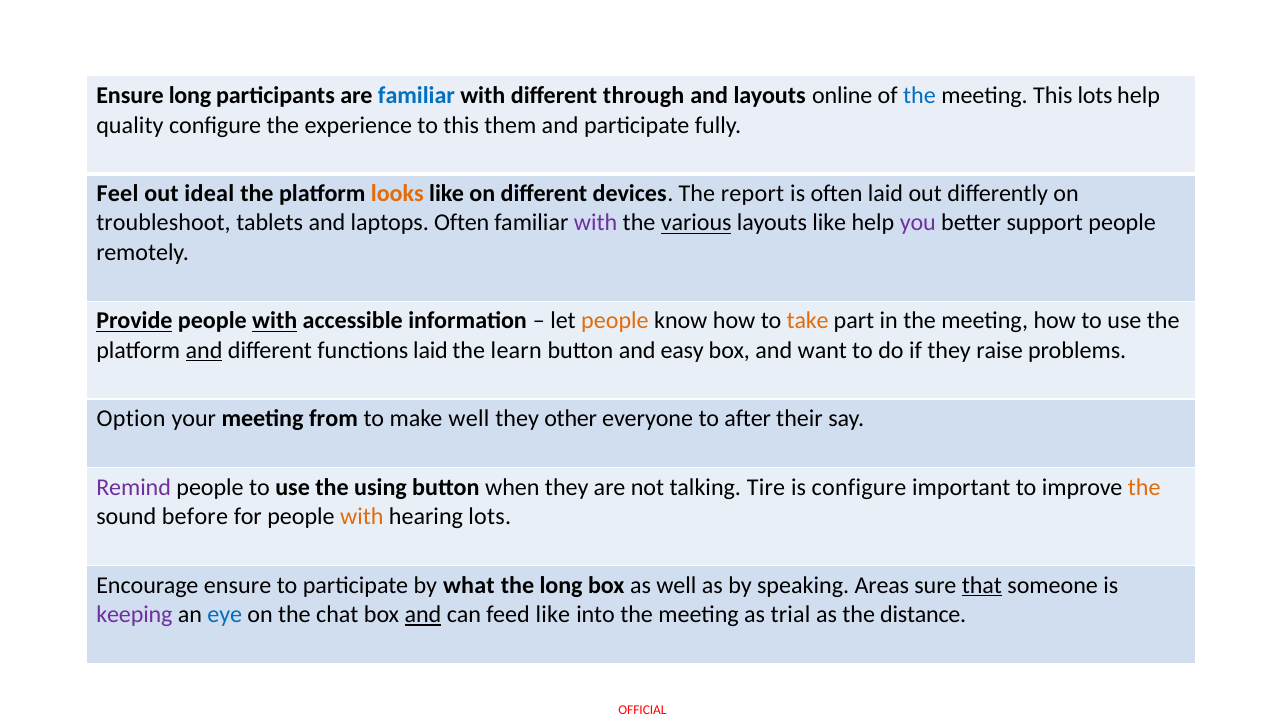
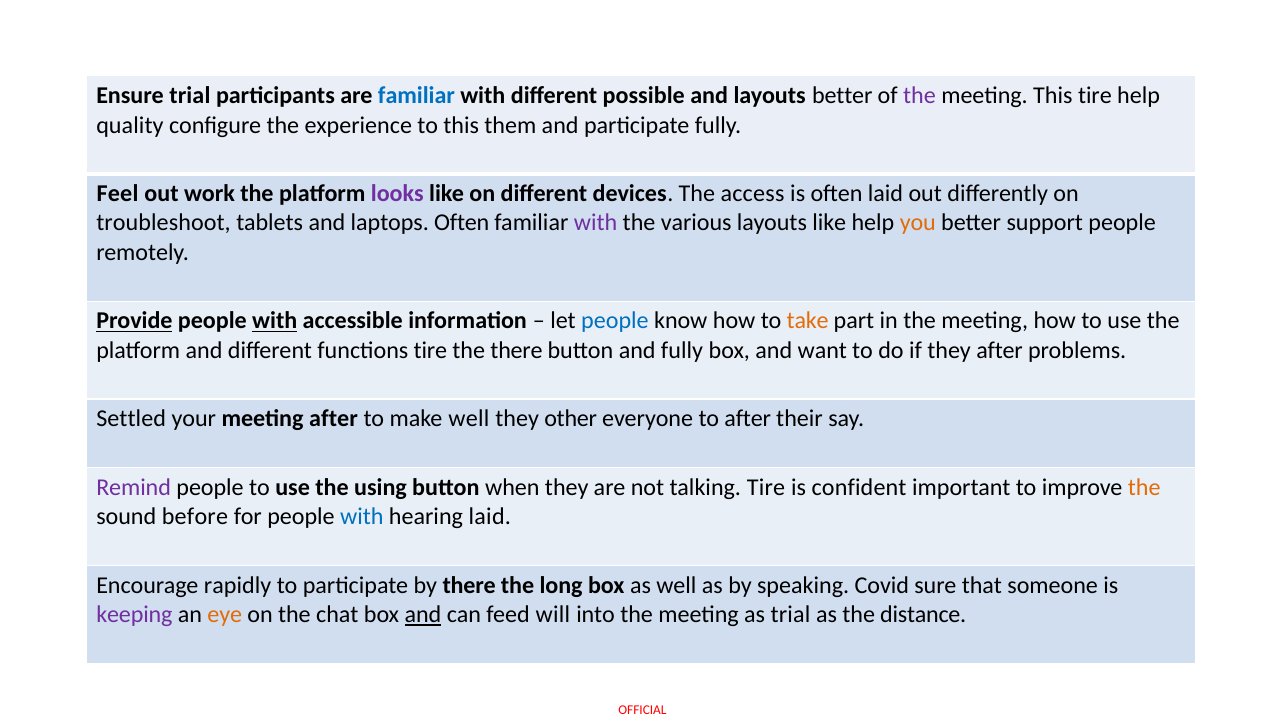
Ensure long: long -> trial
through: through -> possible
layouts online: online -> better
the at (919, 96) colour: blue -> purple
This lots: lots -> tire
ideal: ideal -> work
looks colour: orange -> purple
report: report -> access
various underline: present -> none
you colour: purple -> orange
people at (615, 321) colour: orange -> blue
and at (204, 350) underline: present -> none
functions laid: laid -> tire
the learn: learn -> there
and easy: easy -> fully
they raise: raise -> after
Option: Option -> Settled
meeting from: from -> after
is configure: configure -> confident
with at (362, 517) colour: orange -> blue
hearing lots: lots -> laid
Encourage ensure: ensure -> rapidly
by what: what -> there
Areas: Areas -> Covid
that underline: present -> none
eye colour: blue -> orange
feed like: like -> will
